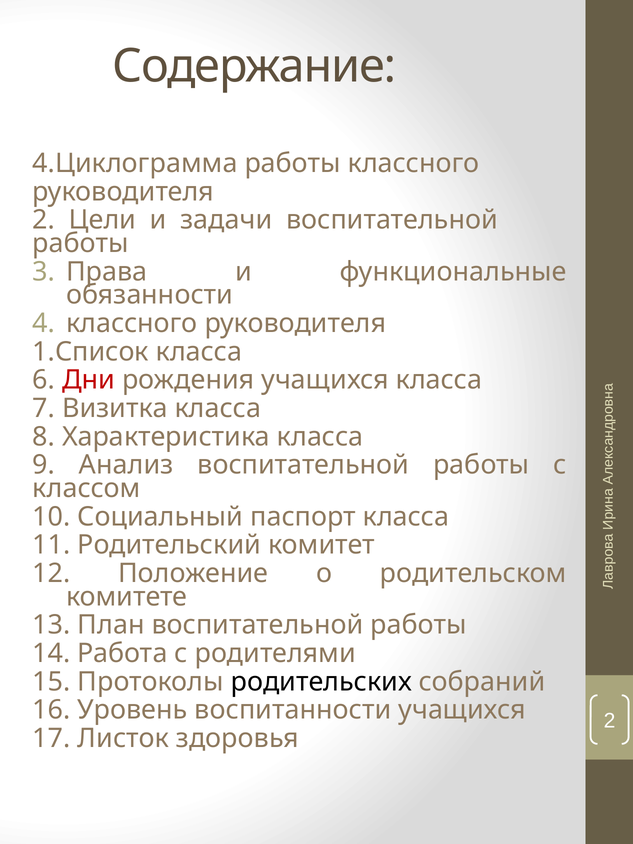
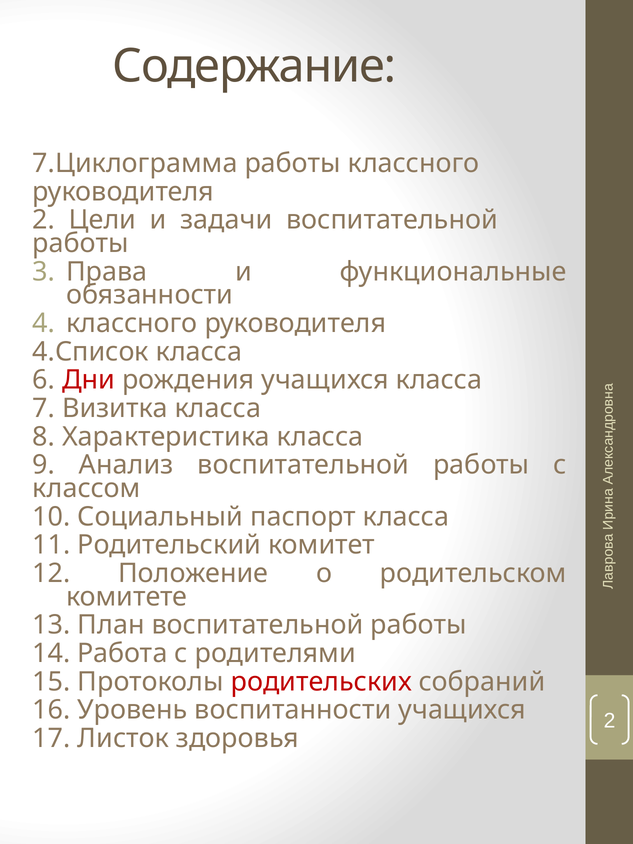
4.Циклограмма: 4.Циклограмма -> 7.Циклограмма
1.Список: 1.Список -> 4.Список
родительских colour: black -> red
